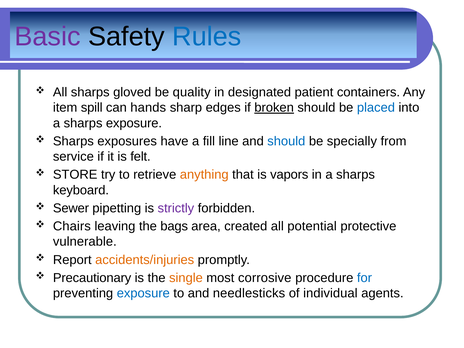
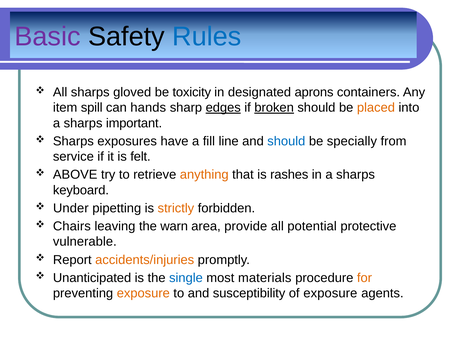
quality: quality -> toxicity
patient: patient -> aprons
edges underline: none -> present
placed colour: blue -> orange
sharps exposure: exposure -> important
STORE: STORE -> ABOVE
vapors: vapors -> rashes
Sewer: Sewer -> Under
strictly colour: purple -> orange
bags: bags -> warn
created: created -> provide
Precautionary: Precautionary -> Unanticipated
single colour: orange -> blue
corrosive: corrosive -> materials
for colour: blue -> orange
exposure at (143, 293) colour: blue -> orange
needlesticks: needlesticks -> susceptibility
of individual: individual -> exposure
